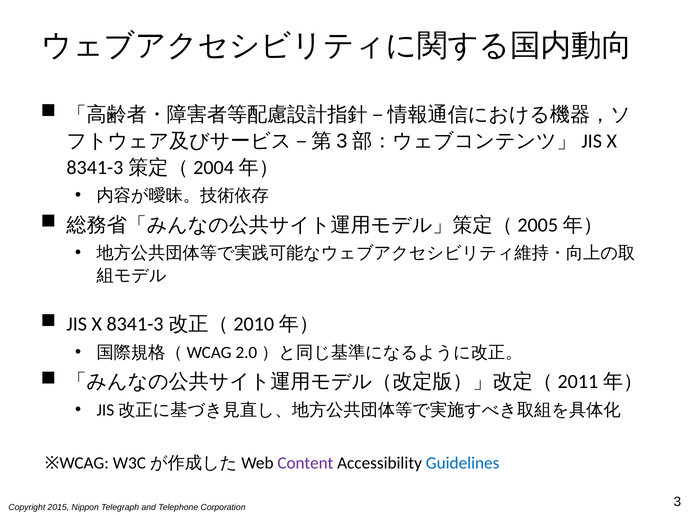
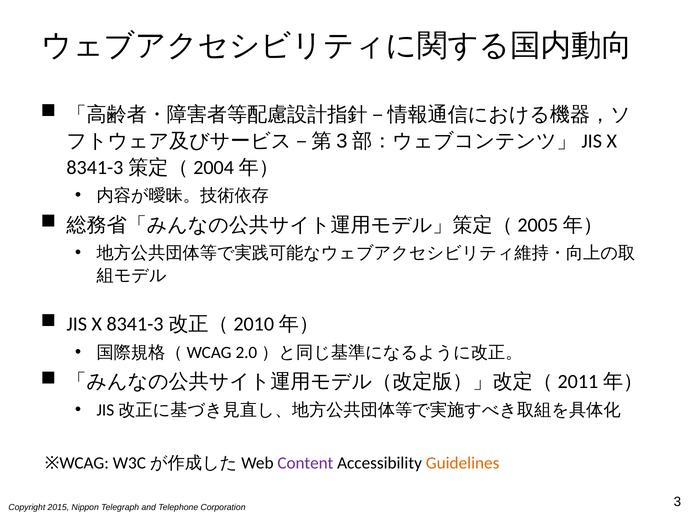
Guidelines colour: blue -> orange
